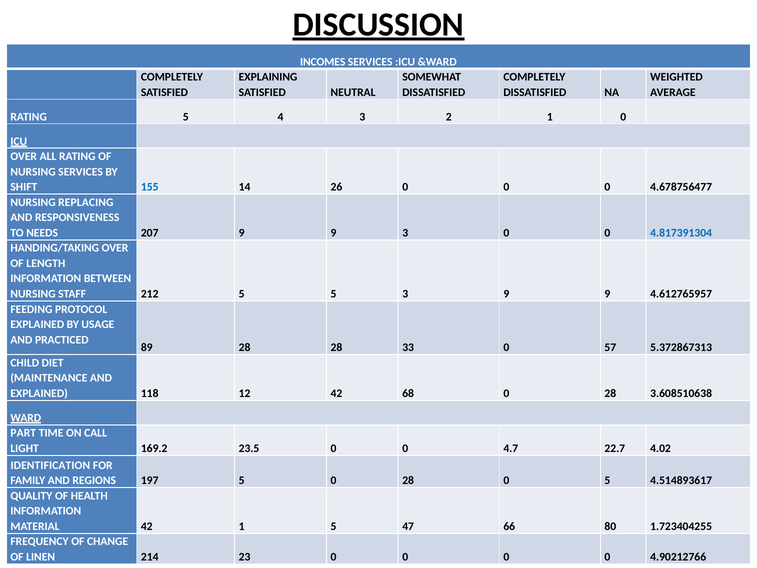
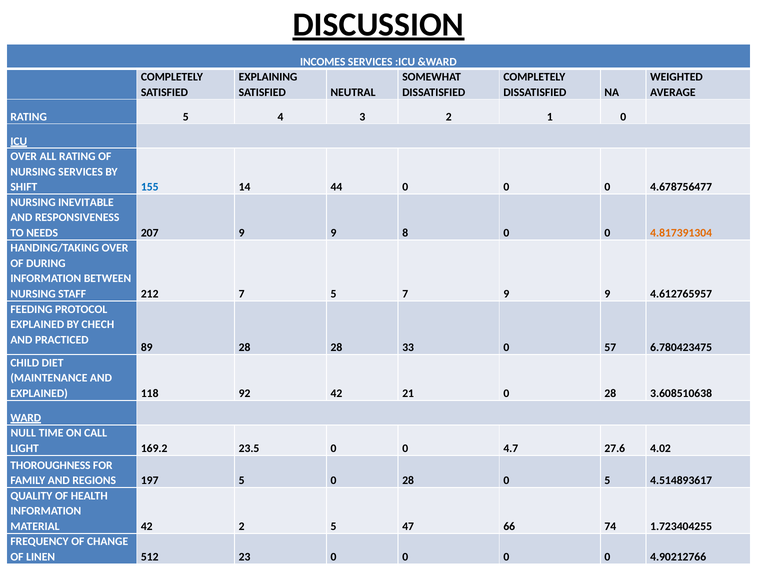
26: 26 -> 44
REPLACING: REPLACING -> INEVITABLE
9 3: 3 -> 8
4.817391304 colour: blue -> orange
LENGTH: LENGTH -> DURING
212 5: 5 -> 7
5 3: 3 -> 7
USAGE: USAGE -> CHECH
5.372867313: 5.372867313 -> 6.780423475
12: 12 -> 92
68: 68 -> 21
PART: PART -> NULL
22.7: 22.7 -> 27.6
IDENTIFICATION: IDENTIFICATION -> THOROUGHNESS
42 1: 1 -> 2
80: 80 -> 74
214: 214 -> 512
